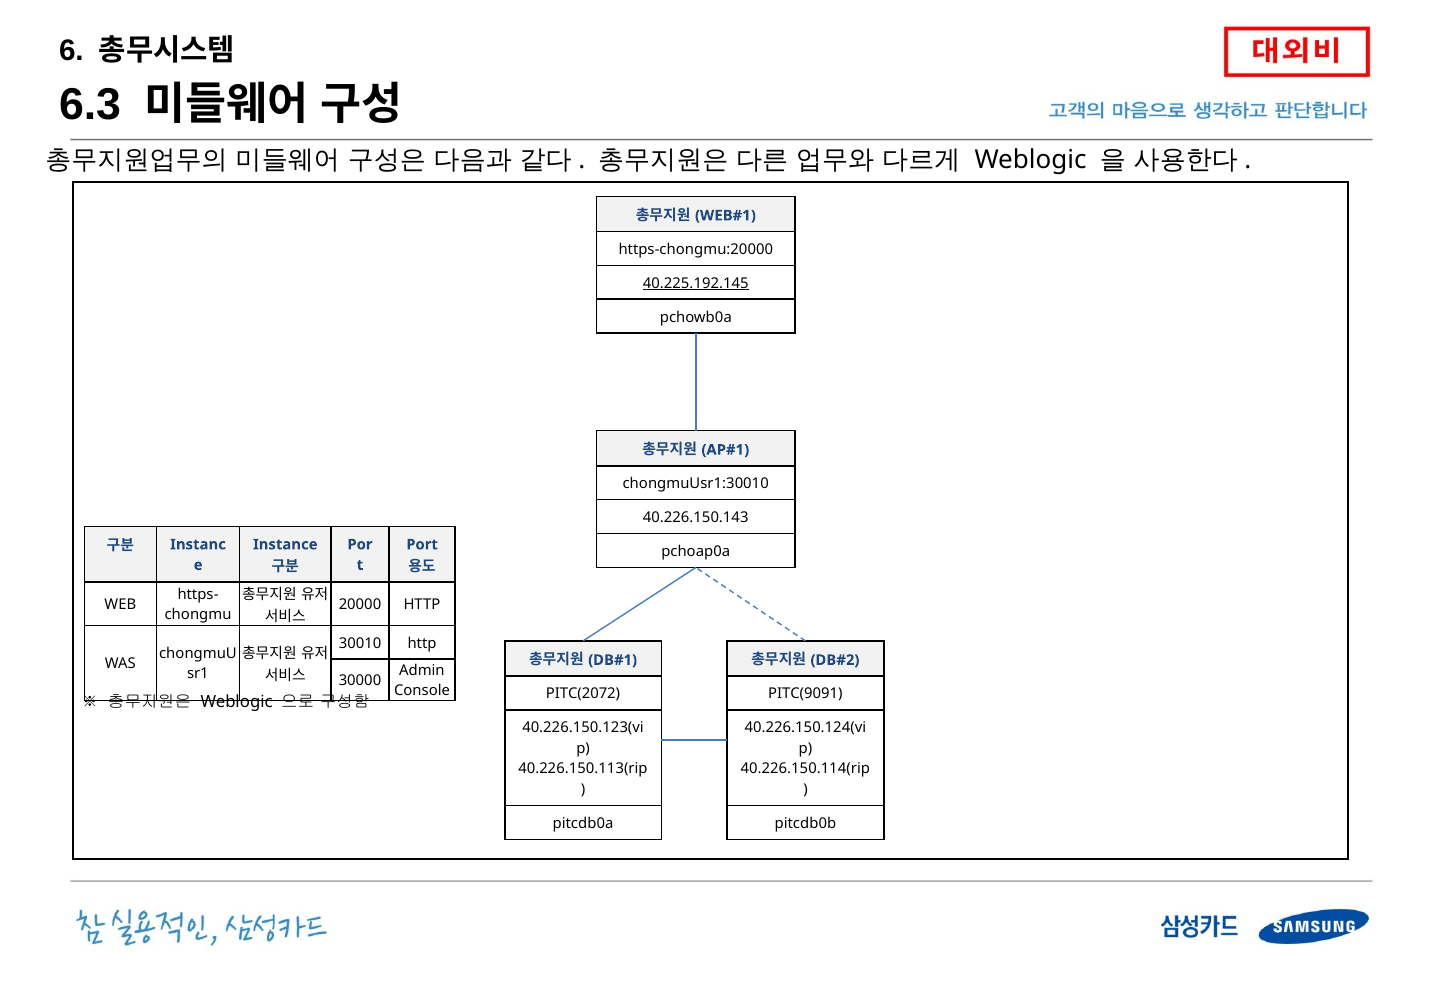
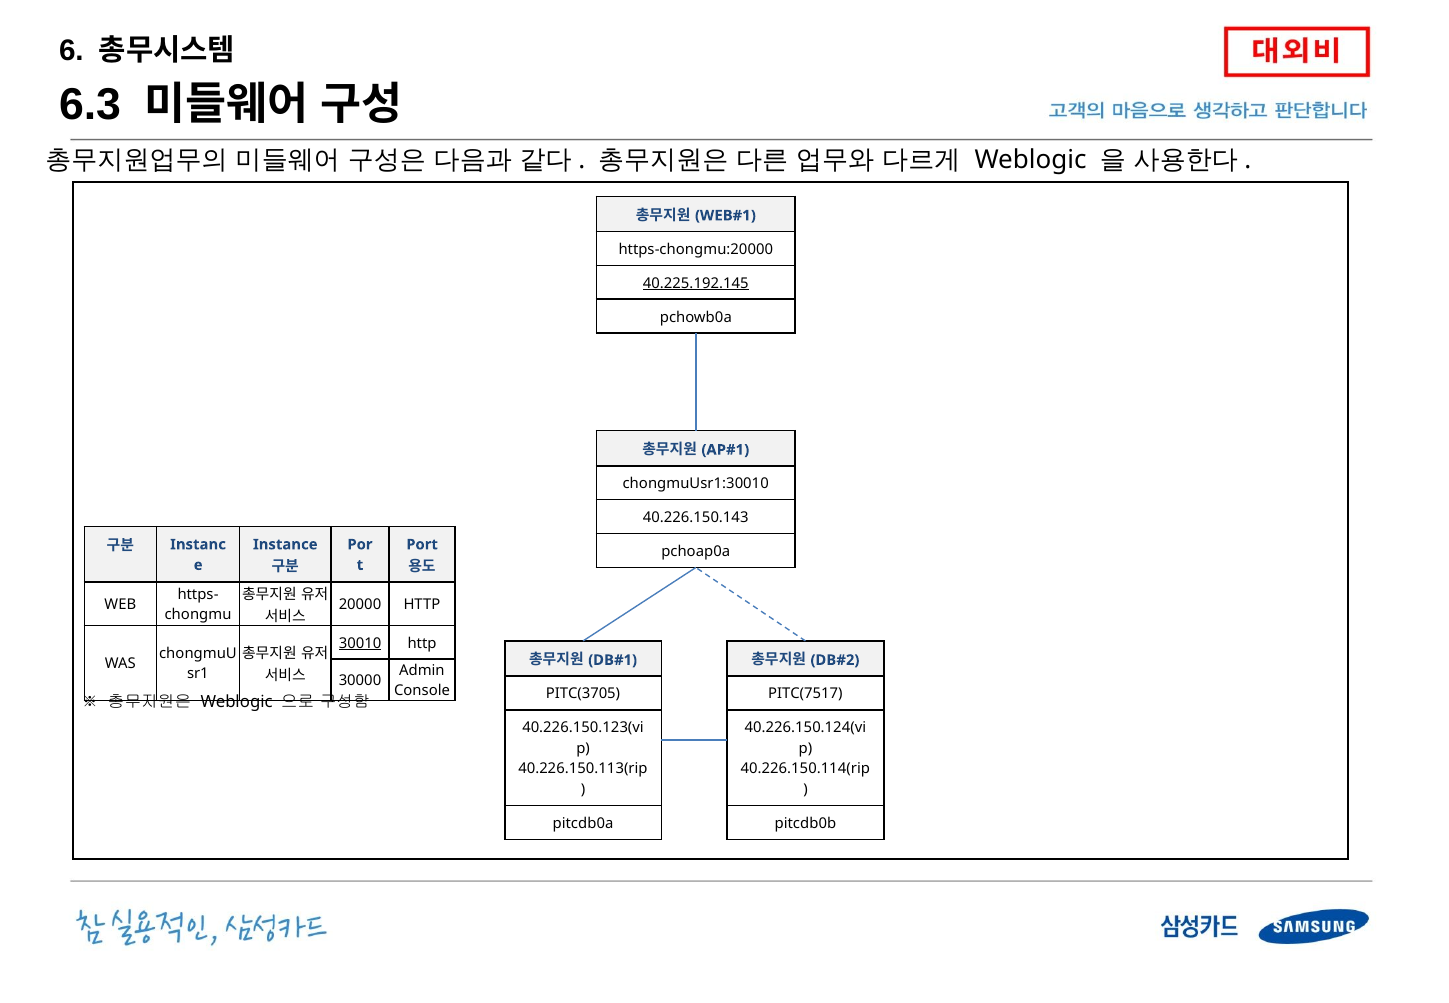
30010 underline: none -> present
PITC(2072: PITC(2072 -> PITC(3705
PITC(9091: PITC(9091 -> PITC(7517
